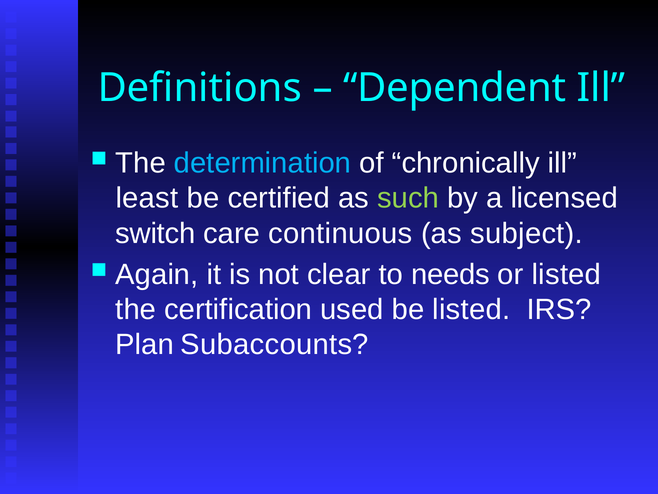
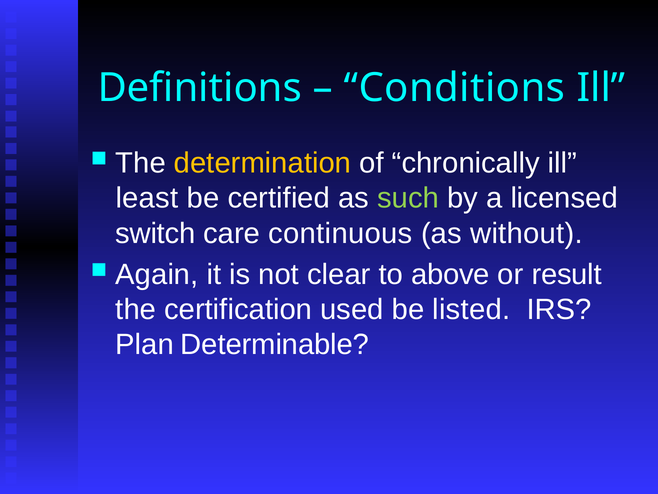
Dependent: Dependent -> Conditions
determination colour: light blue -> yellow
subject: subject -> without
needs: needs -> above
or listed: listed -> result
Subaccounts: Subaccounts -> Determinable
